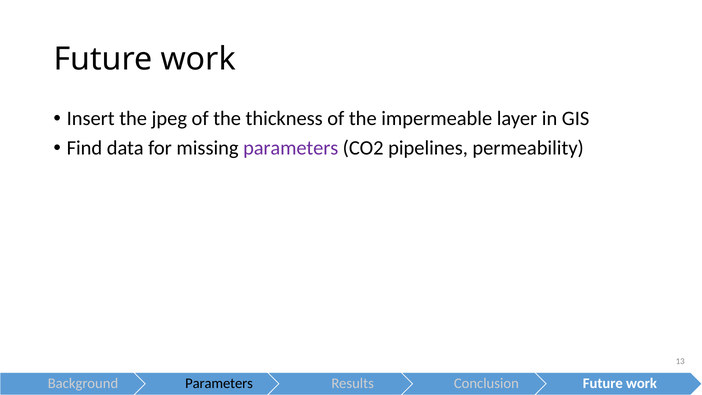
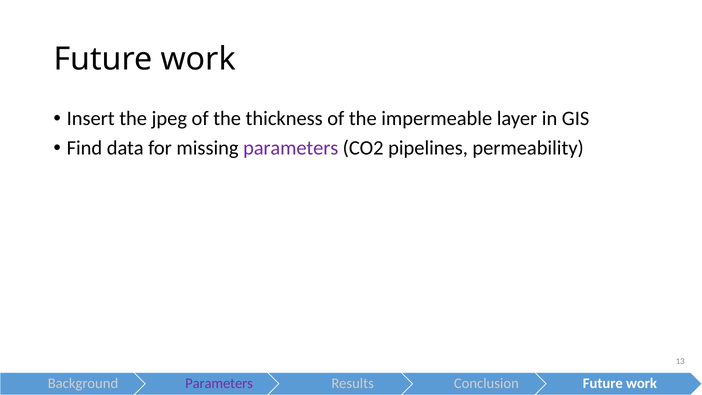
Parameters at (219, 384) colour: black -> purple
